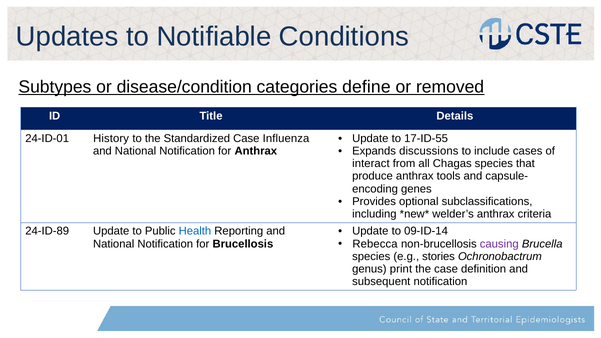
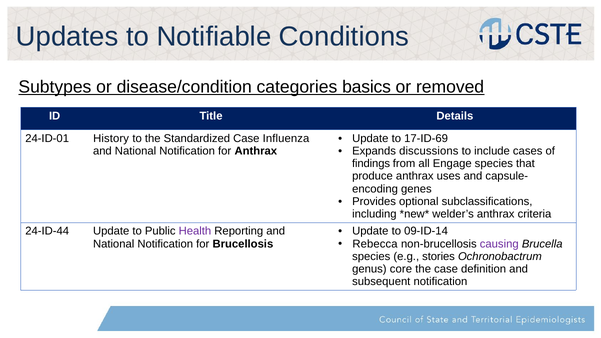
define: define -> basics
17-ID-55: 17-ID-55 -> 17-ID-69
interact: interact -> findings
Chagas: Chagas -> Engage
tools: tools -> uses
24-ID-89: 24-ID-89 -> 24-ID-44
Health colour: blue -> purple
print: print -> core
